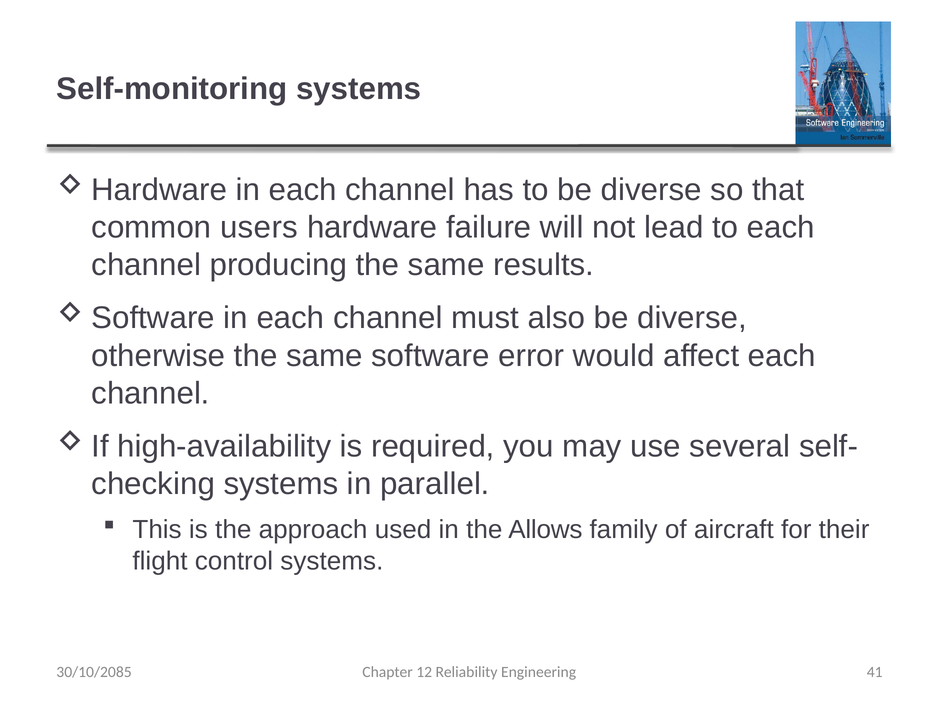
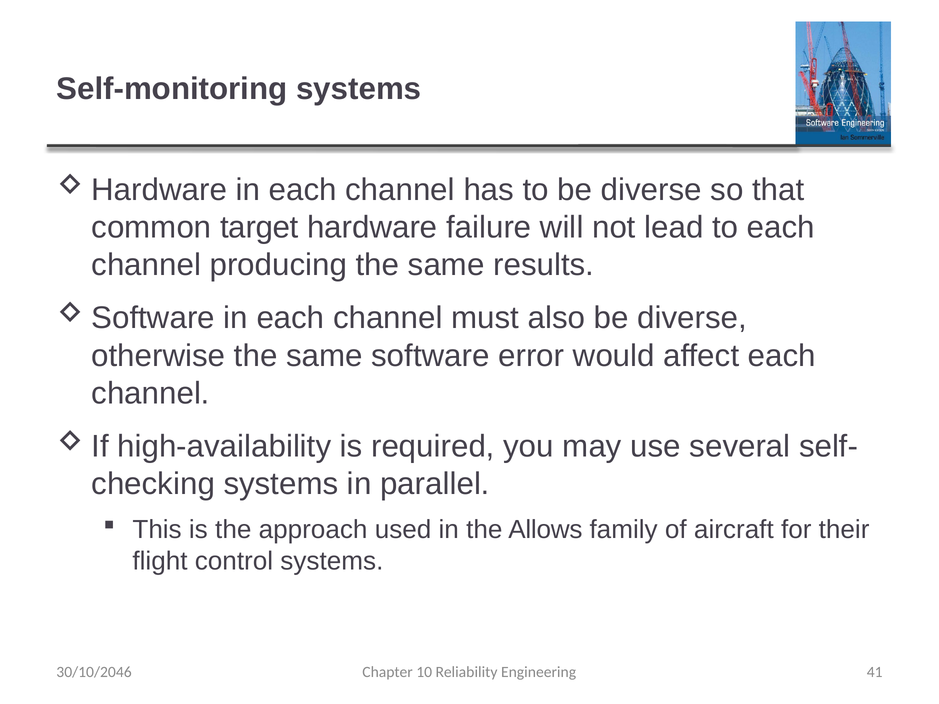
users: users -> target
30/10/2085: 30/10/2085 -> 30/10/2046
12: 12 -> 10
